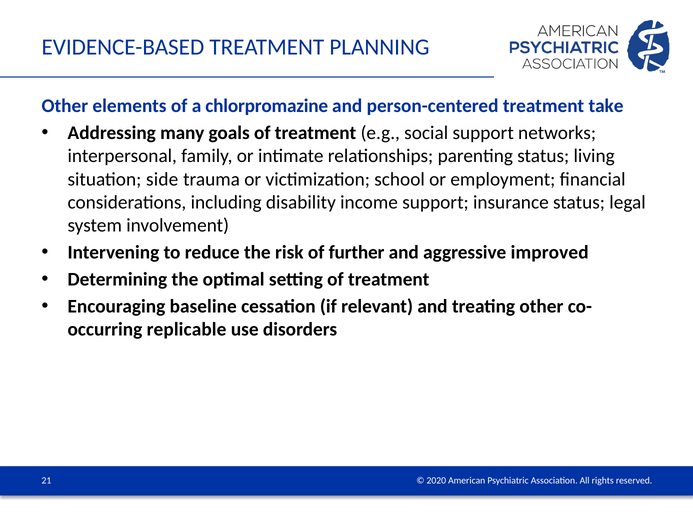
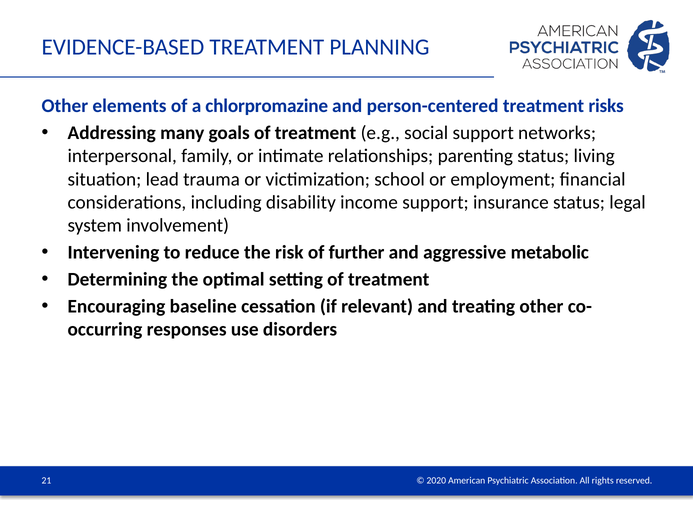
take: take -> risks
side: side -> lead
improved: improved -> metabolic
replicable: replicable -> responses
